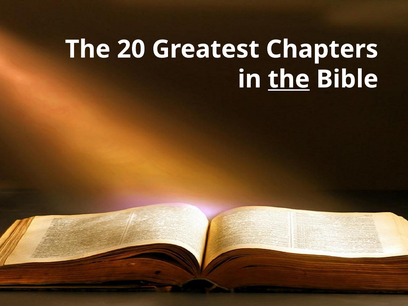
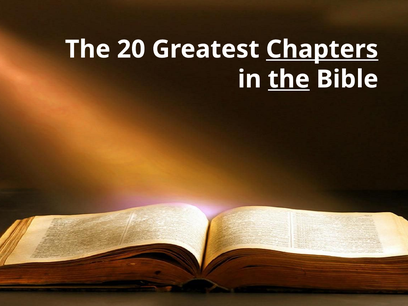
Chapters underline: none -> present
